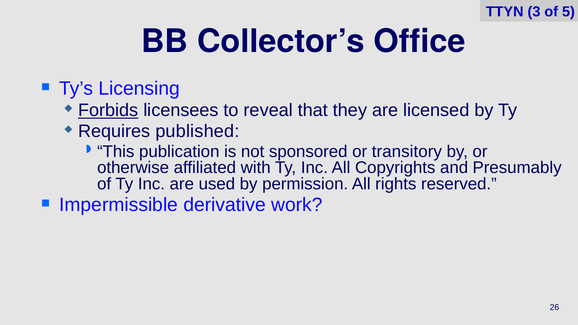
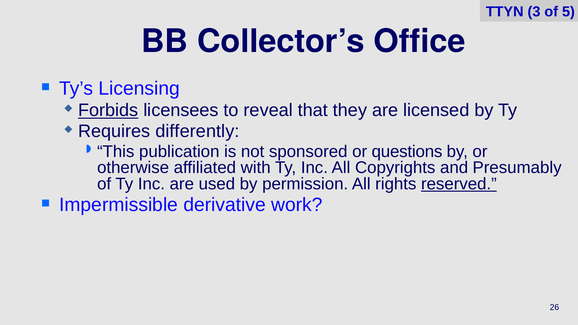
published: published -> differently
transitory: transitory -> questions
reserved underline: none -> present
